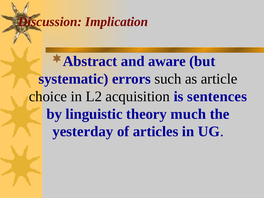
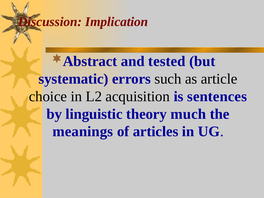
aware: aware -> tested
yesterday: yesterday -> meanings
